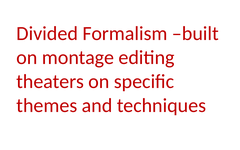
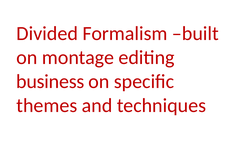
theaters: theaters -> business
